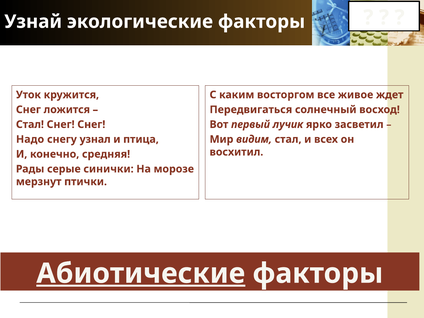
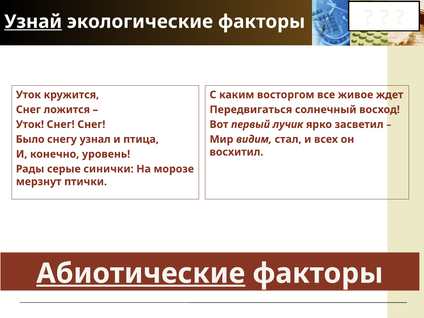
Узнай underline: none -> present
Стал at (30, 124): Стал -> Уток
Надо: Надо -> Было
средняя: средняя -> уровень
